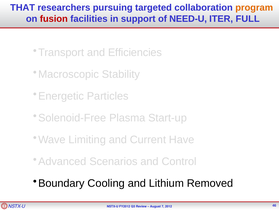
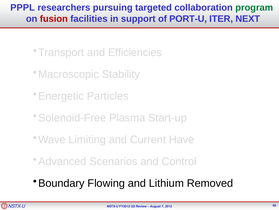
THAT: THAT -> PPPL
program colour: orange -> green
NEED-U: NEED-U -> PORT-U
FULL: FULL -> NEXT
Cooling: Cooling -> Flowing
